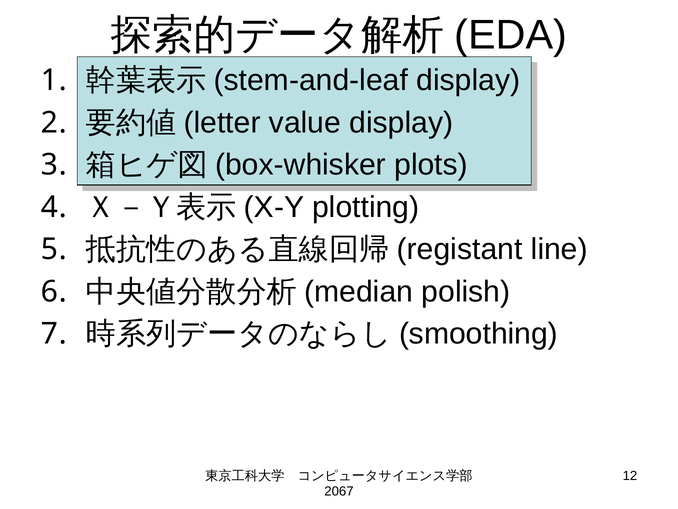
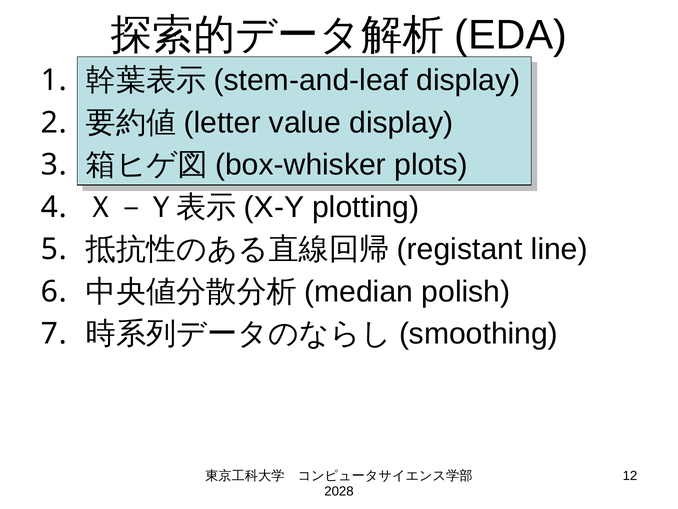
2067: 2067 -> 2028
